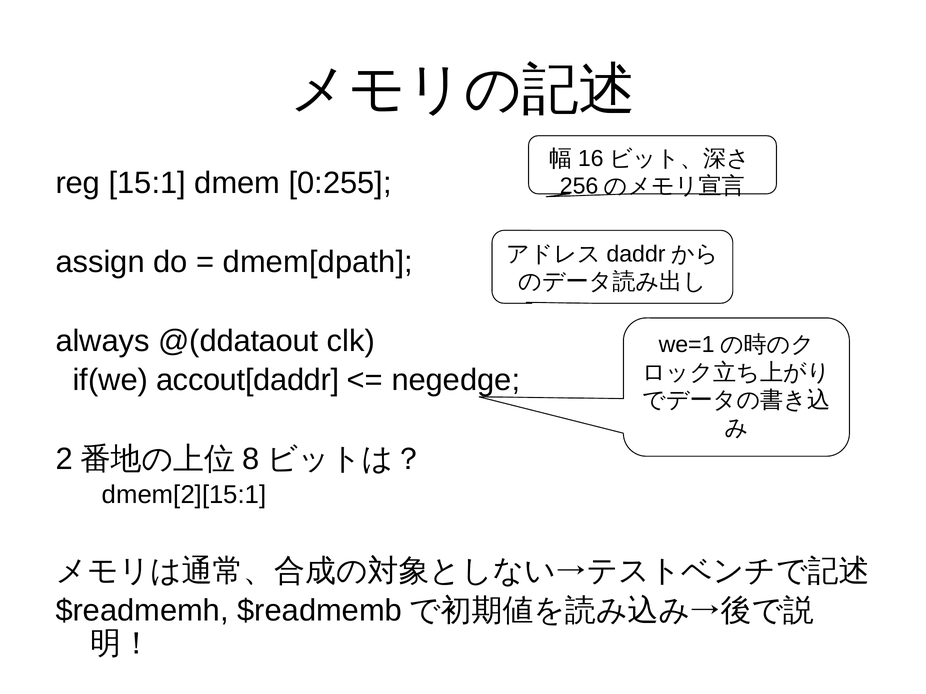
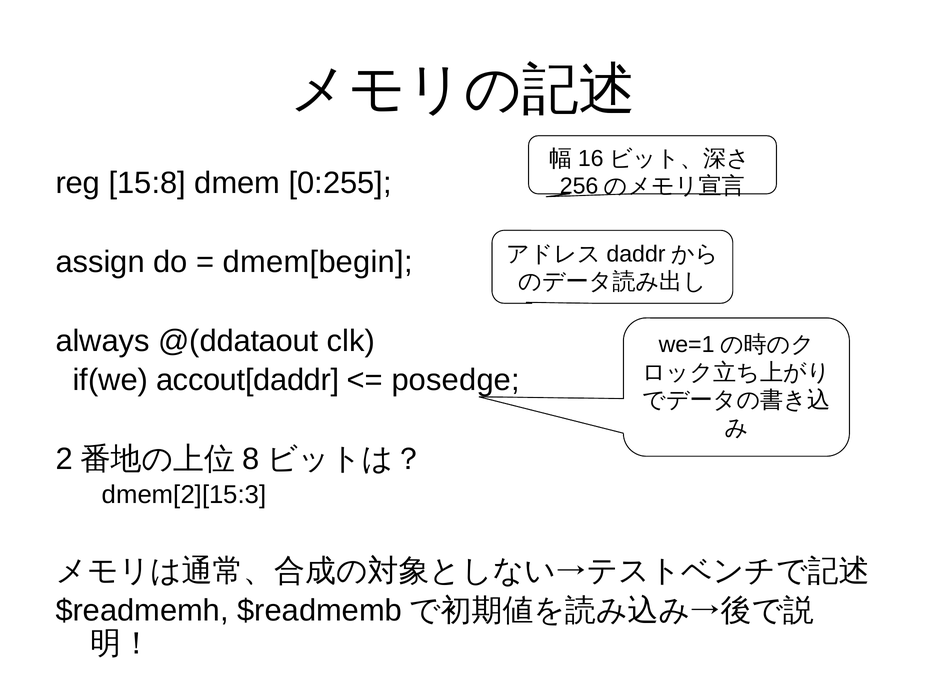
15:1: 15:1 -> 15:8
dmem[dpath: dmem[dpath -> dmem[begin
negedge: negedge -> posedge
dmem[2][15:1: dmem[2][15:1 -> dmem[2][15:3
